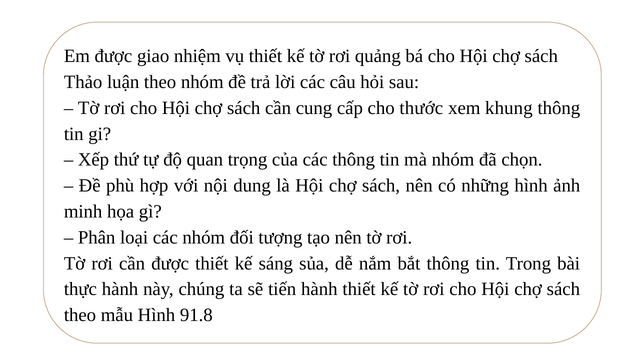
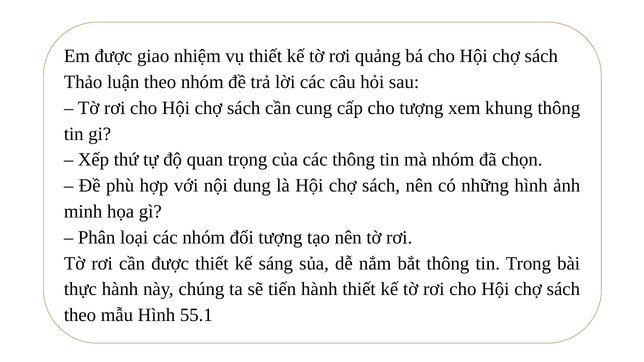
cho thước: thước -> tượng
91.8: 91.8 -> 55.1
